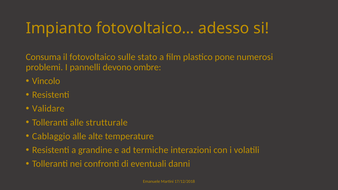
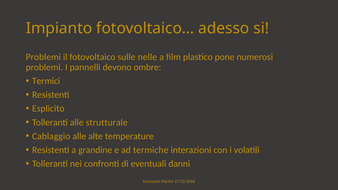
Consuma at (43, 57): Consuma -> Problemi
stato: stato -> nelle
Vincolo: Vincolo -> Termici
Validare: Validare -> Esplicito
